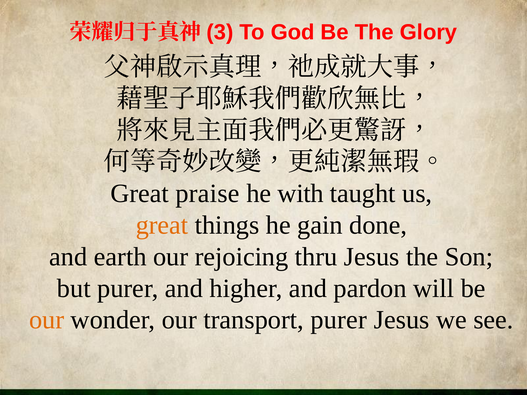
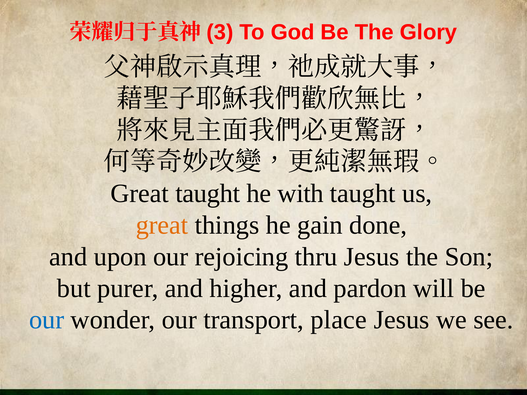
Great praise: praise -> taught
earth: earth -> upon
our at (47, 320) colour: orange -> blue
transport purer: purer -> place
